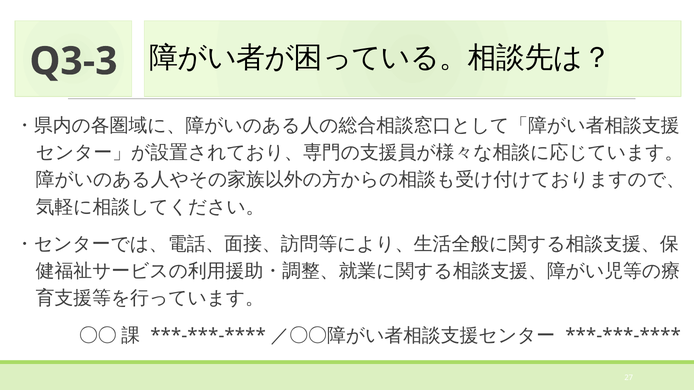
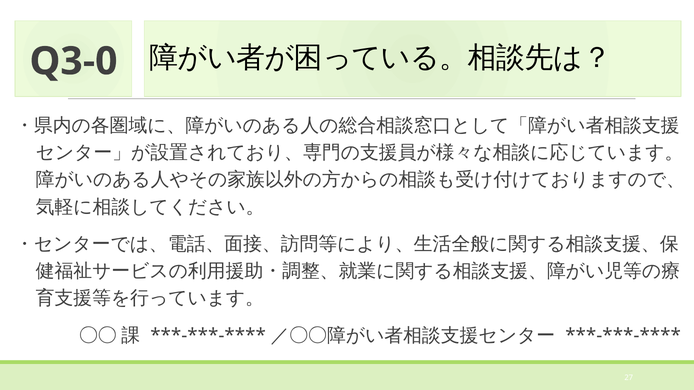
Q3-3: Q3-3 -> Q3-0
